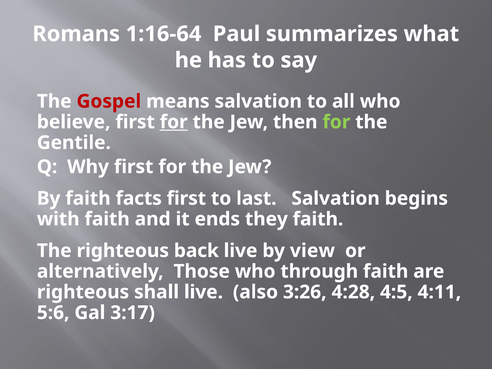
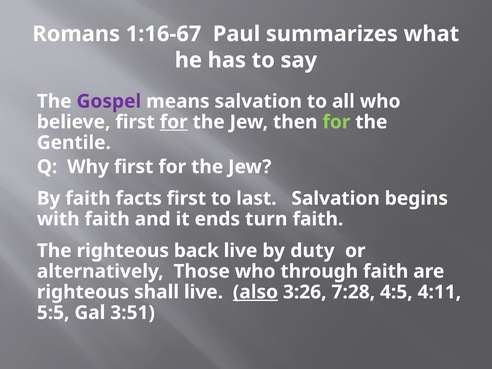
1:16-64: 1:16-64 -> 1:16-67
Gospel colour: red -> purple
they: they -> turn
view: view -> duty
also underline: none -> present
4:28: 4:28 -> 7:28
5:6: 5:6 -> 5:5
3:17: 3:17 -> 3:51
